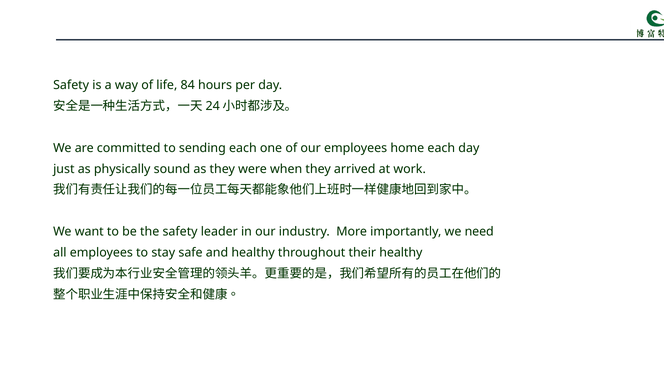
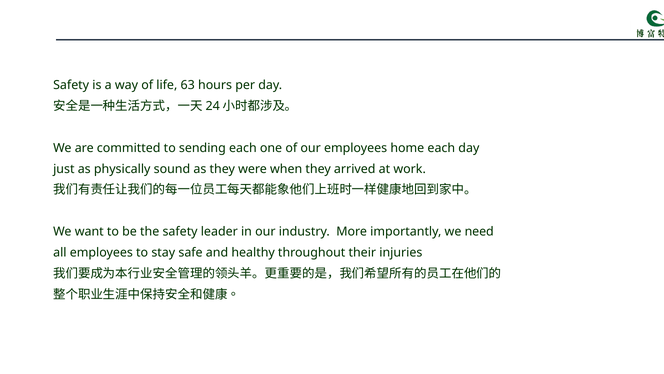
84: 84 -> 63
their healthy: healthy -> injuries
